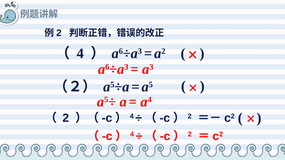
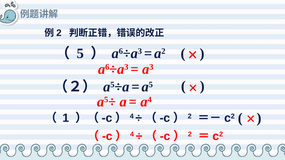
4: 4 -> 5
2 at (66, 118): 2 -> 1
